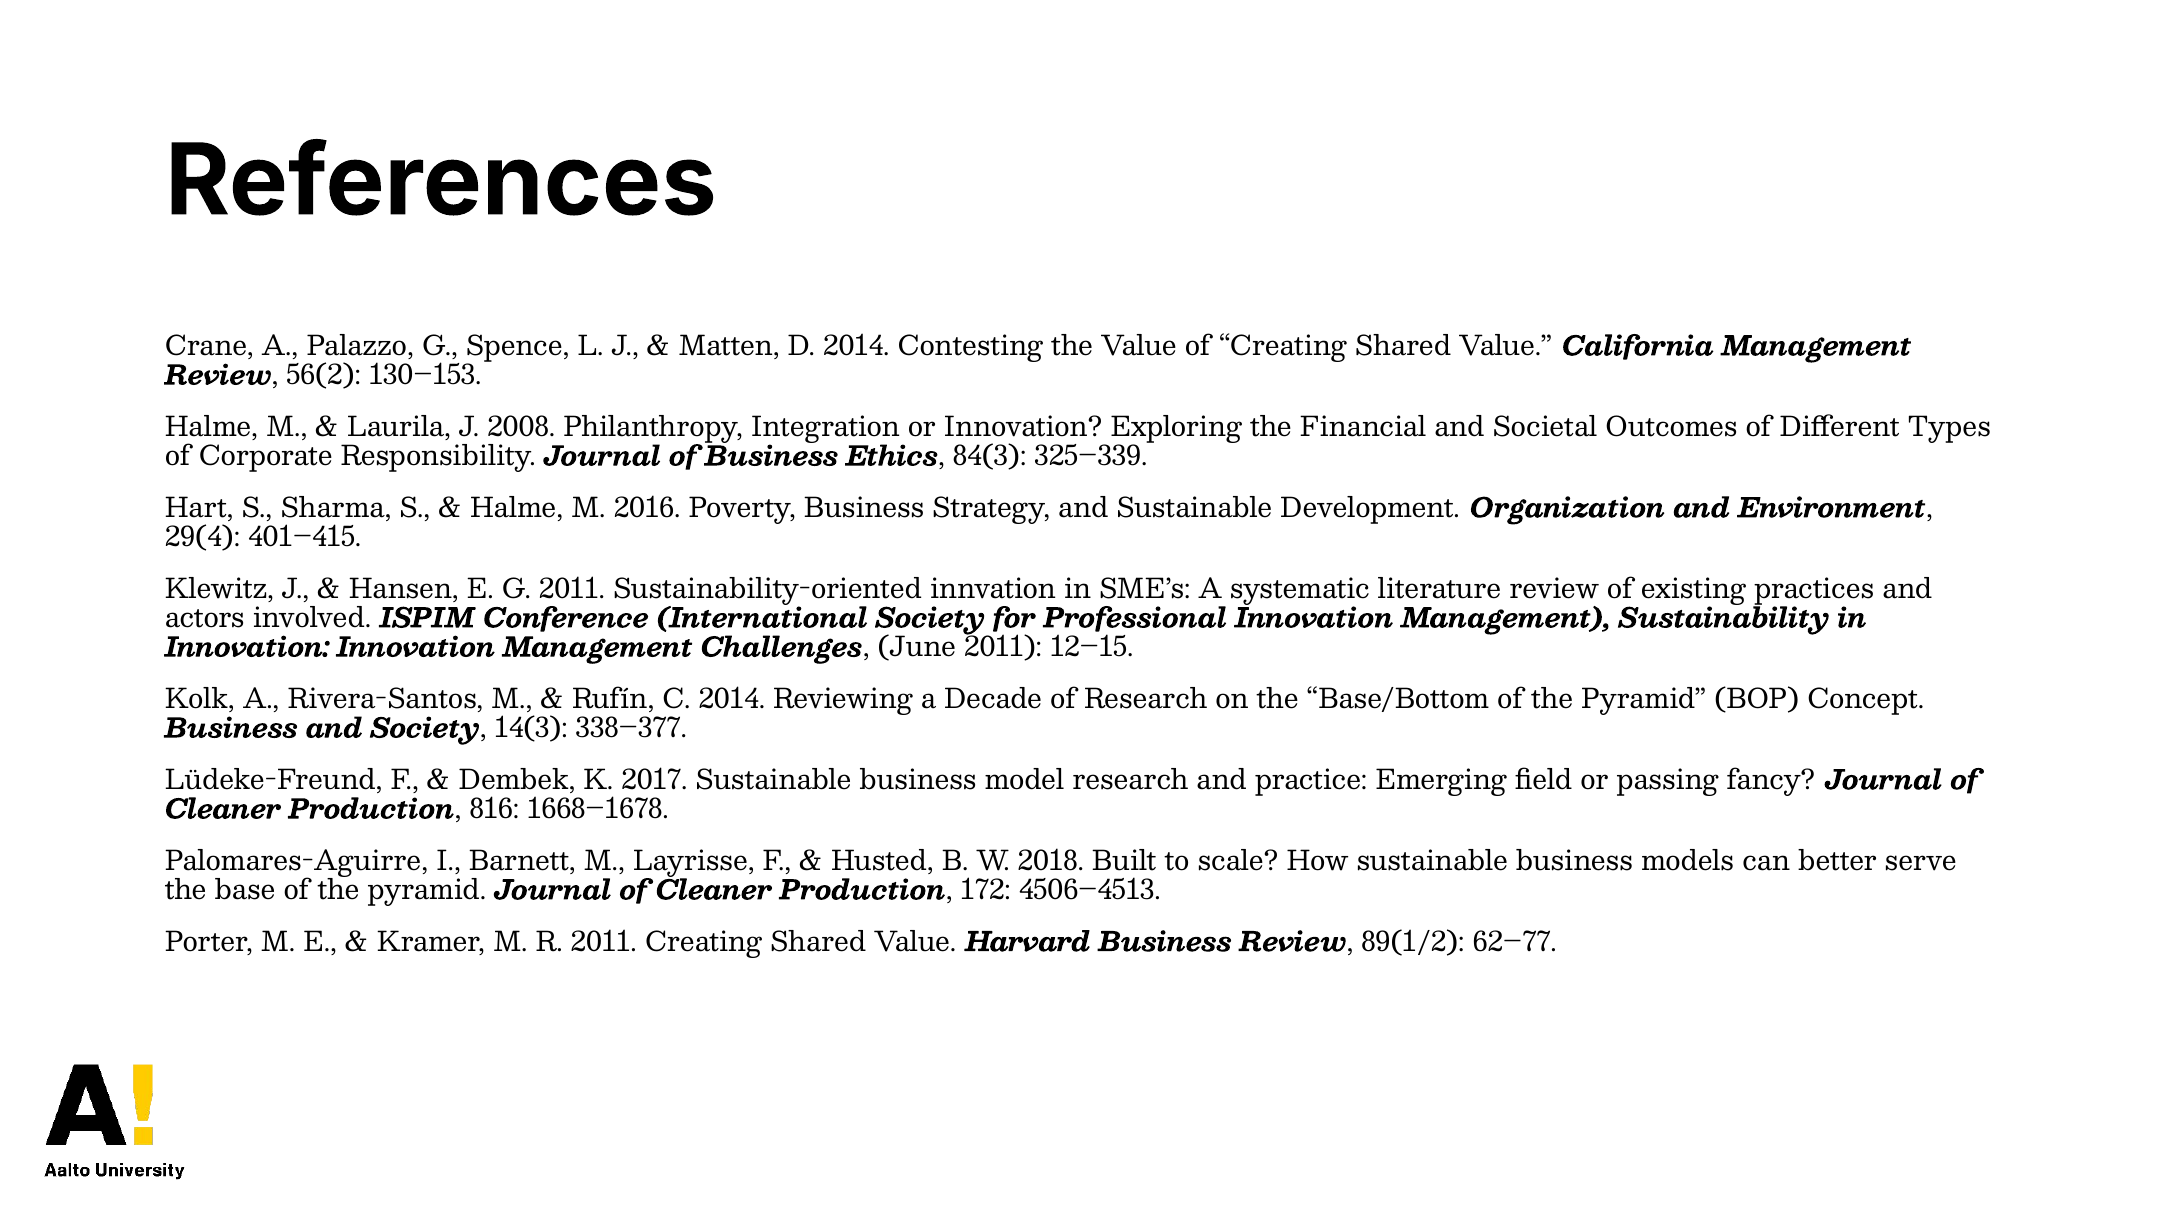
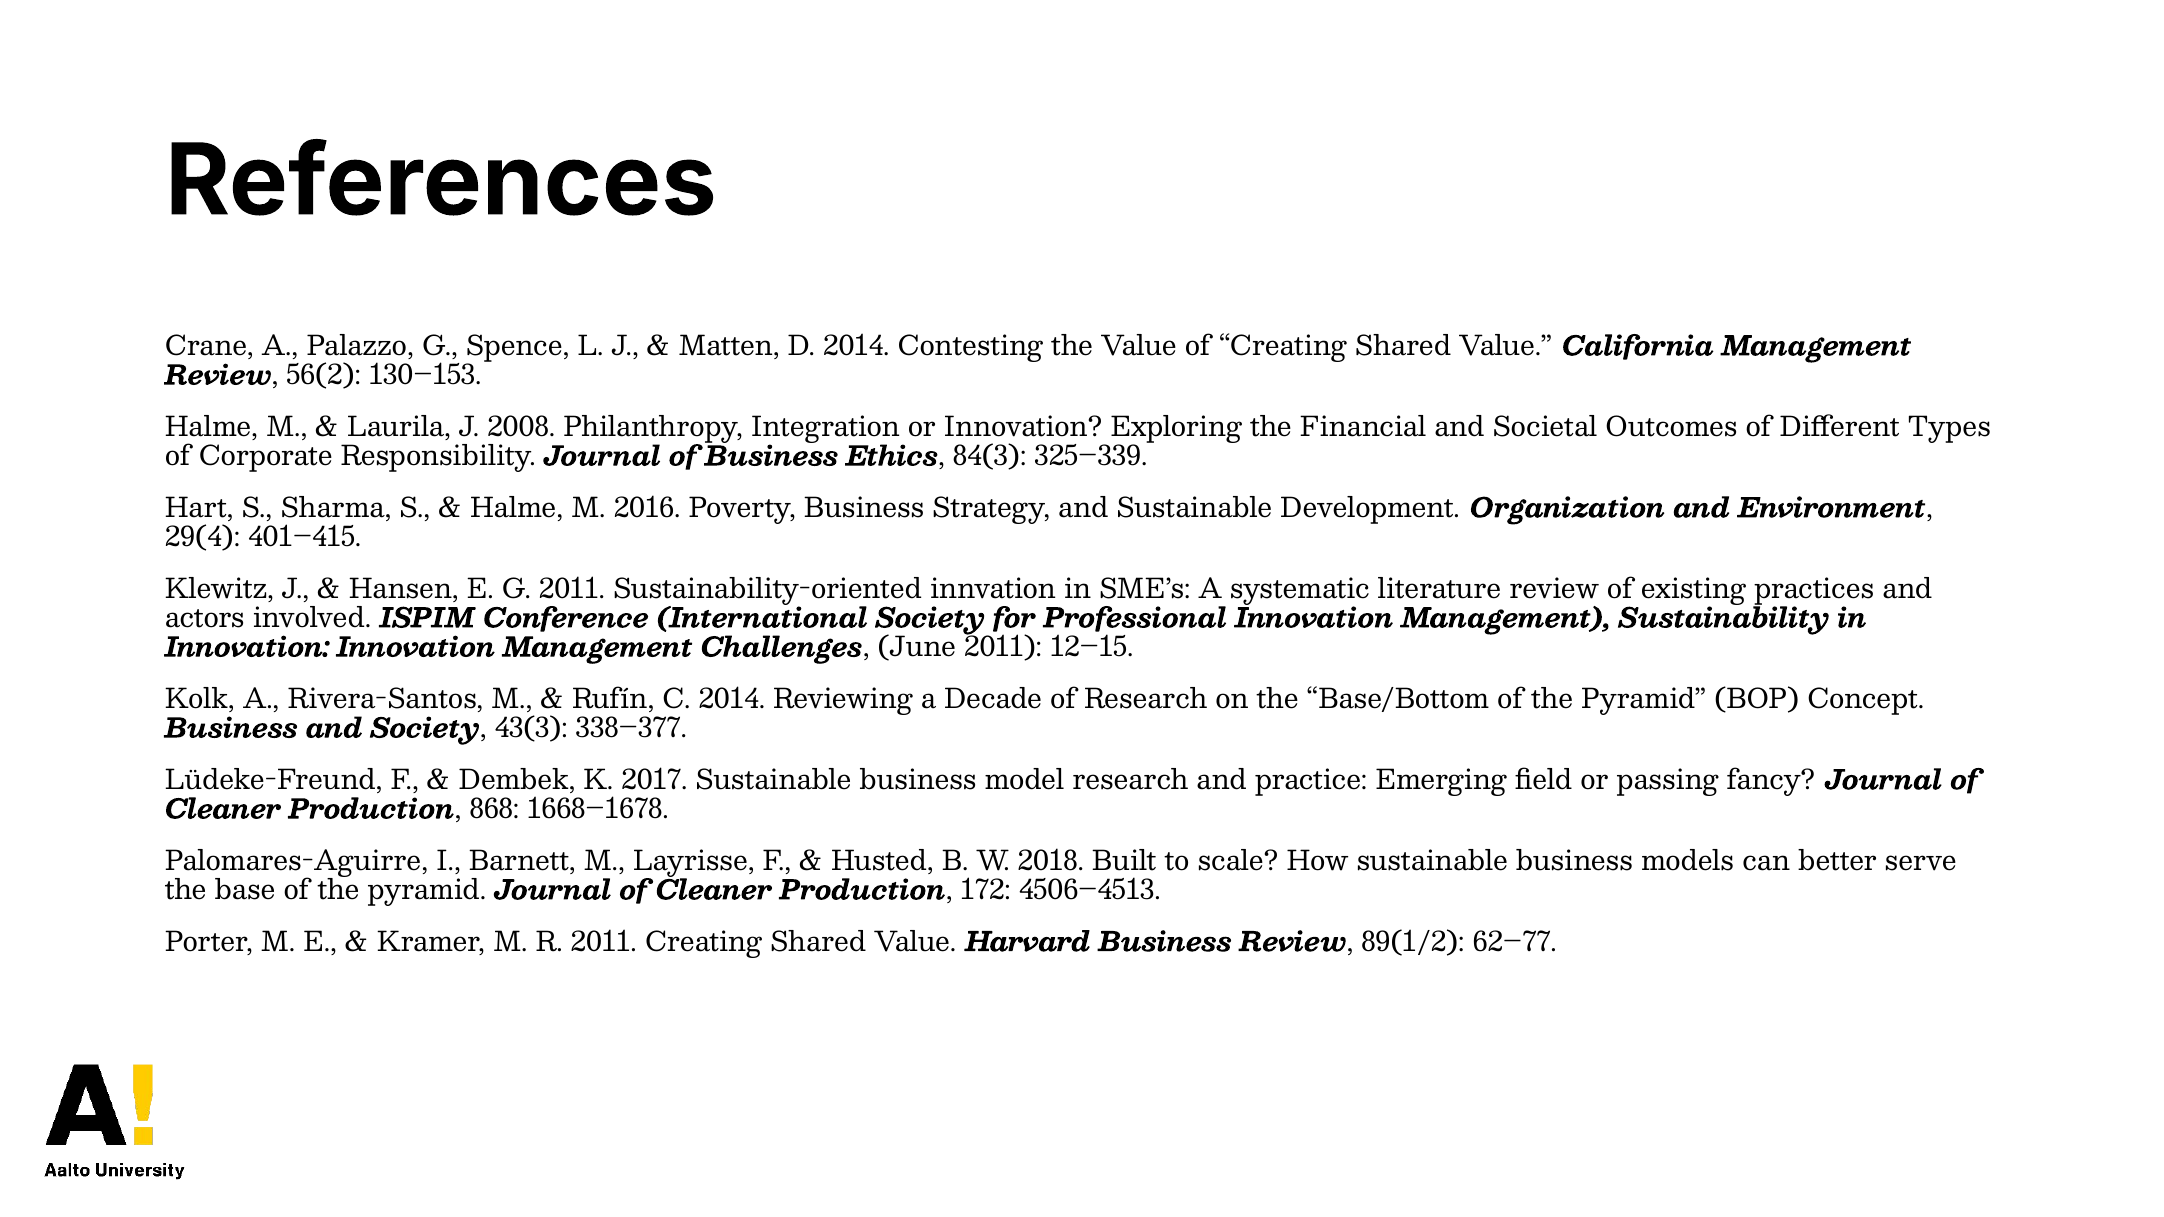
14(3: 14(3 -> 43(3
816: 816 -> 868
